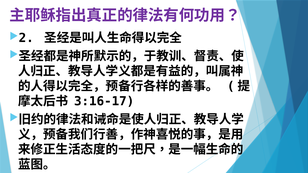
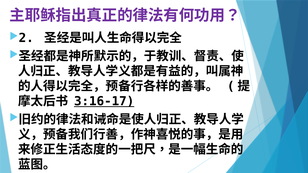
3:16-17 underline: none -> present
